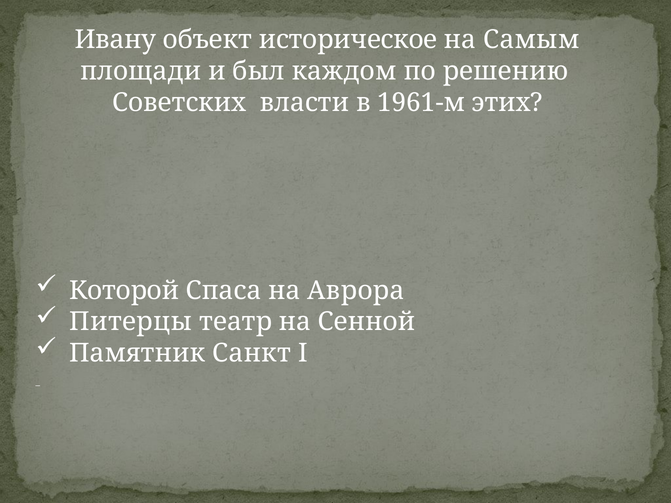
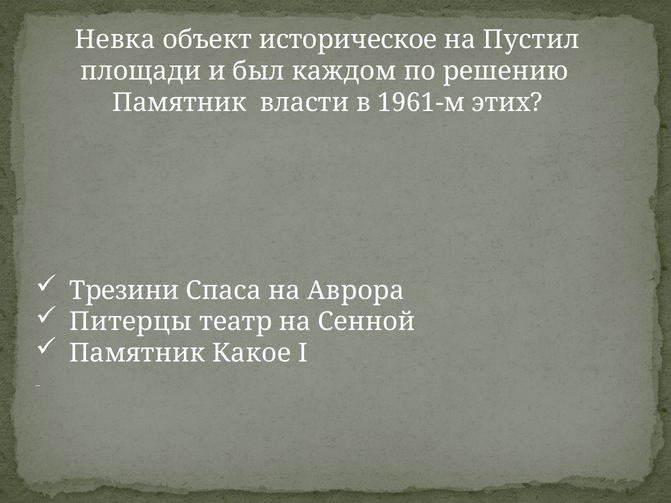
Ивану: Ивану -> Невка
Самым: Самым -> Пустил
Советских at (179, 103): Советских -> Памятник
Которой: Которой -> Трезини
Санкт: Санкт -> Какое
